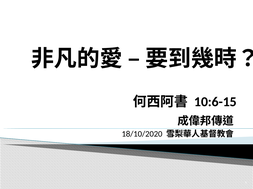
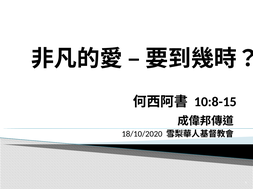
10:6-15: 10:6-15 -> 10:8-15
